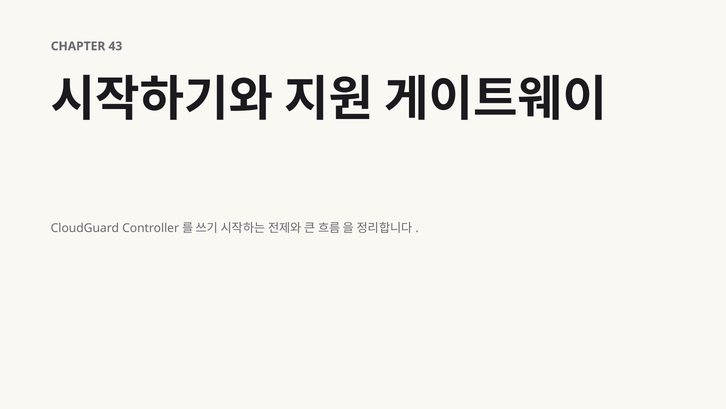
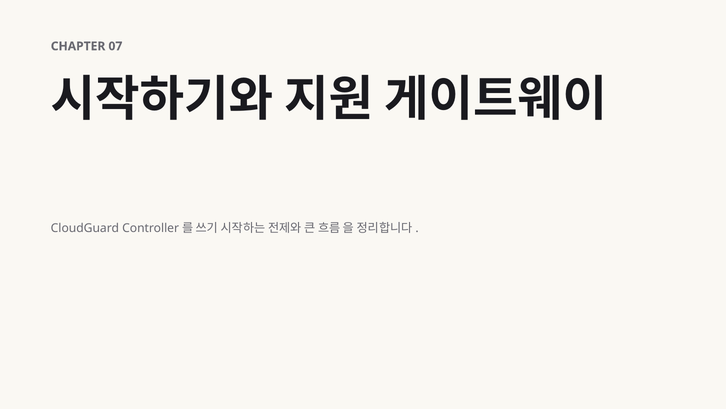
43: 43 -> 07
